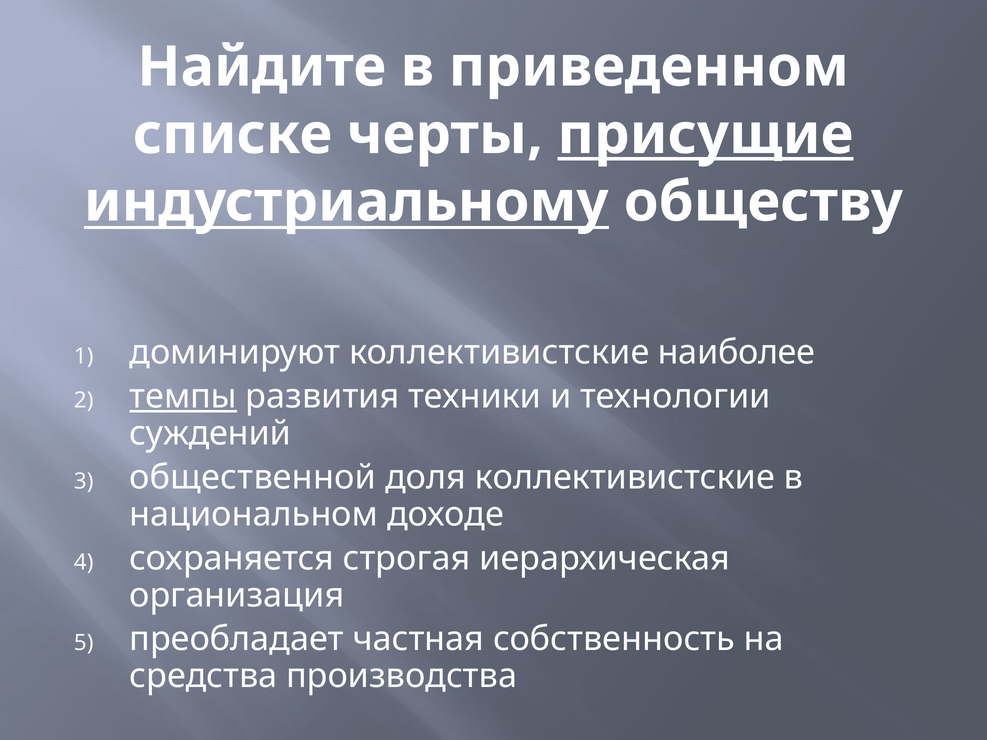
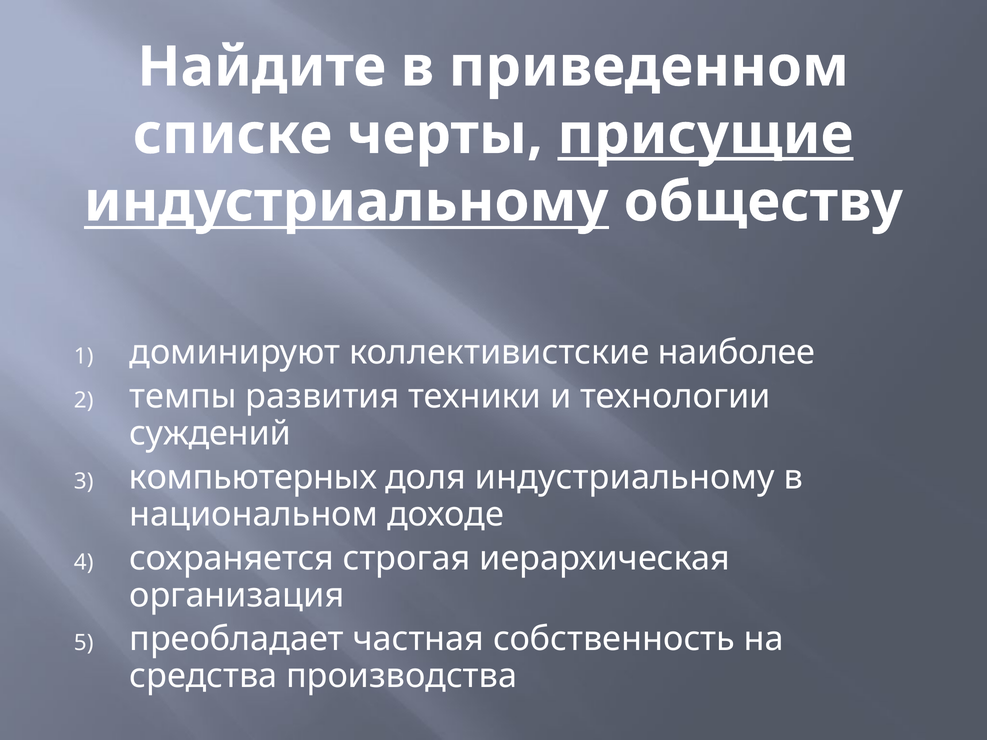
темпы underline: present -> none
общественной: общественной -> компьютерных
доля коллективистские: коллективистские -> индустриальному
